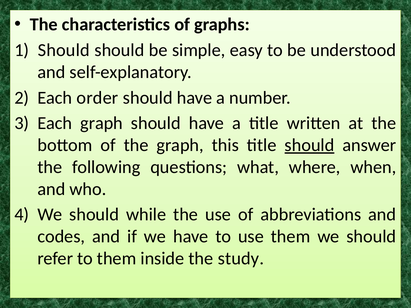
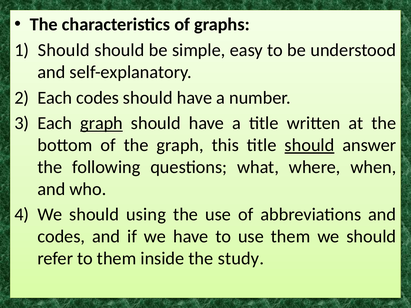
Each order: order -> codes
graph at (102, 123) underline: none -> present
while: while -> using
